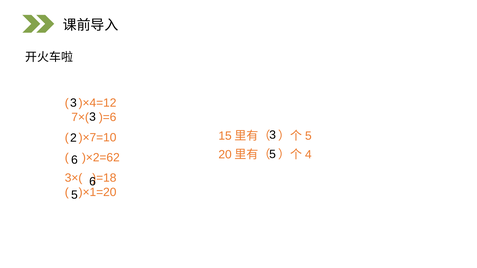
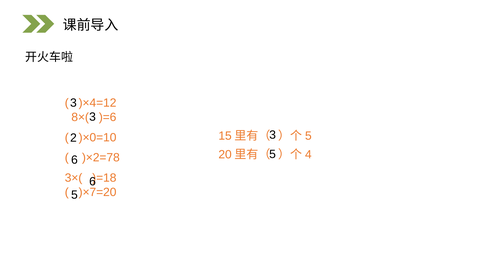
7×(: 7×( -> 8×(
)×7=10: )×7=10 -> )×0=10
)×2=62: )×2=62 -> )×2=78
)×1=20: )×1=20 -> )×7=20
